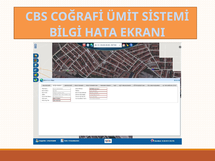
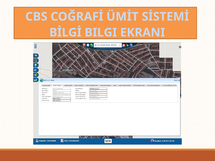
HATA: HATA -> BILGI
